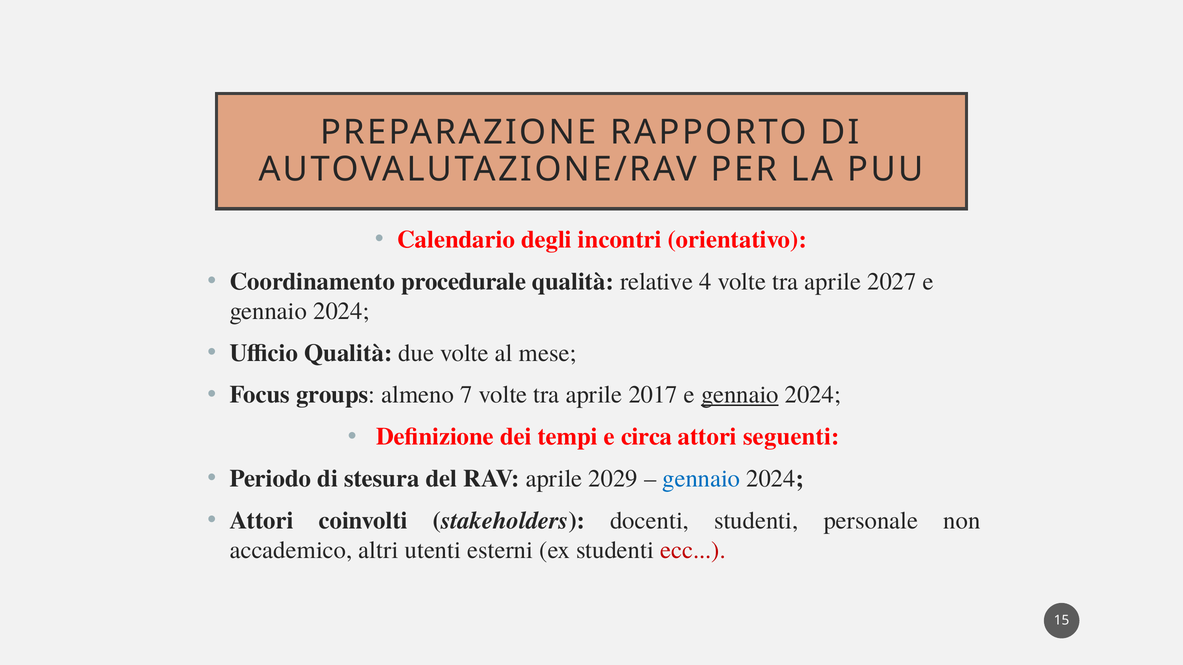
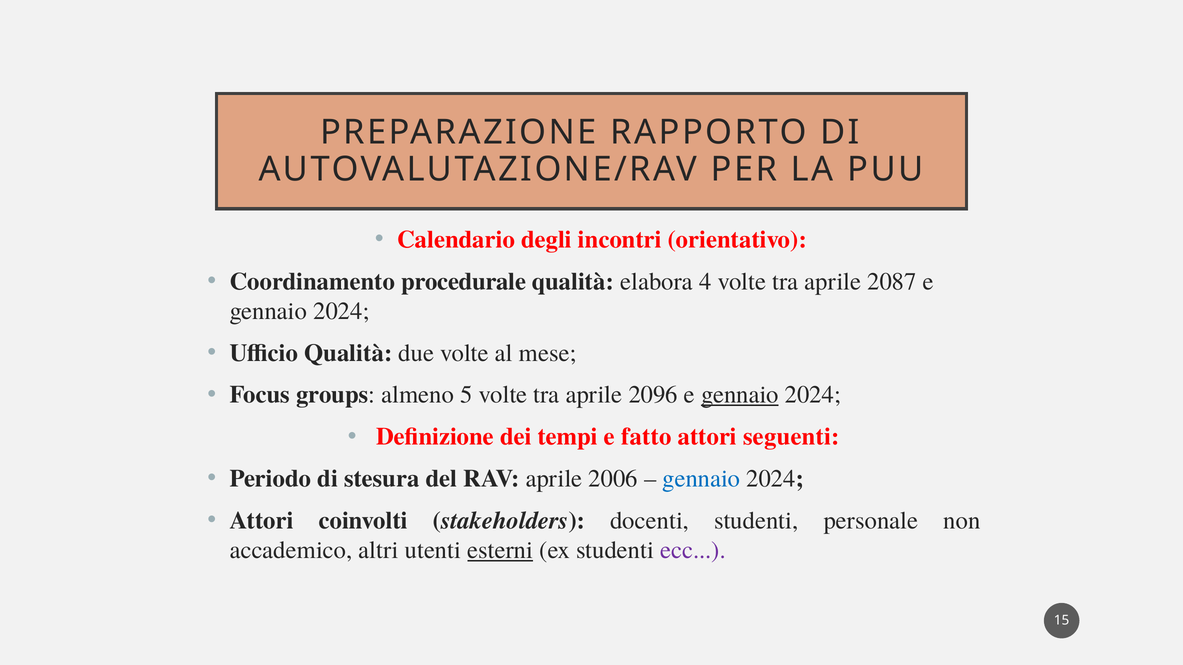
relative: relative -> elabora
2027: 2027 -> 2087
7: 7 -> 5
2017: 2017 -> 2096
circa: circa -> fatto
2029: 2029 -> 2006
esterni underline: none -> present
ecc colour: red -> purple
